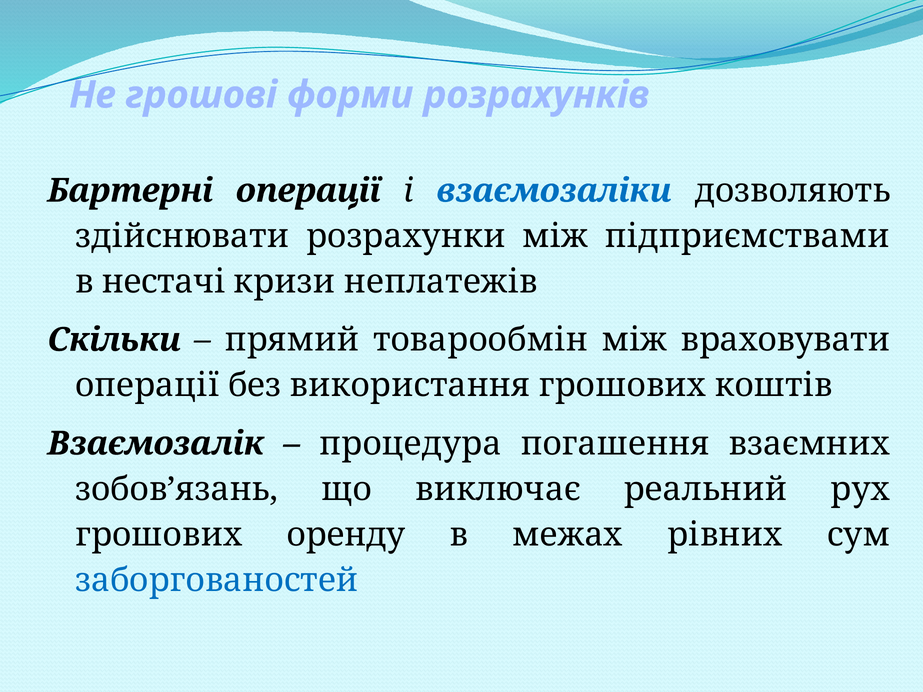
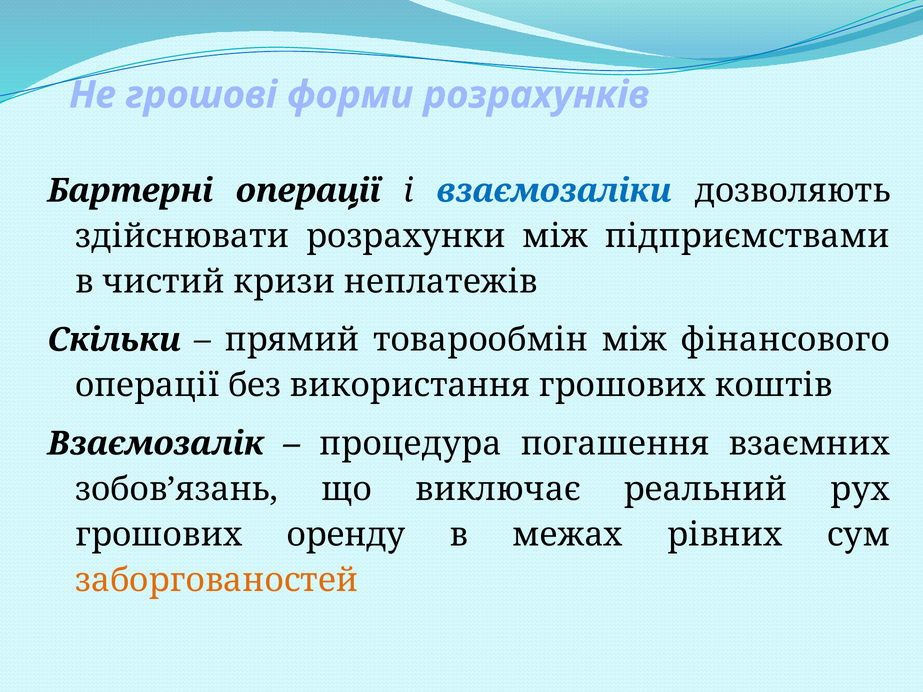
нестачі: нестачі -> чистий
враховувати: враховувати -> фінансового
заборгованостей colour: blue -> orange
